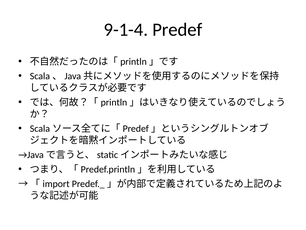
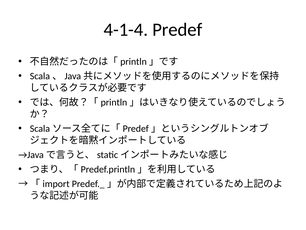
9-1-4: 9-1-4 -> 4-1-4
